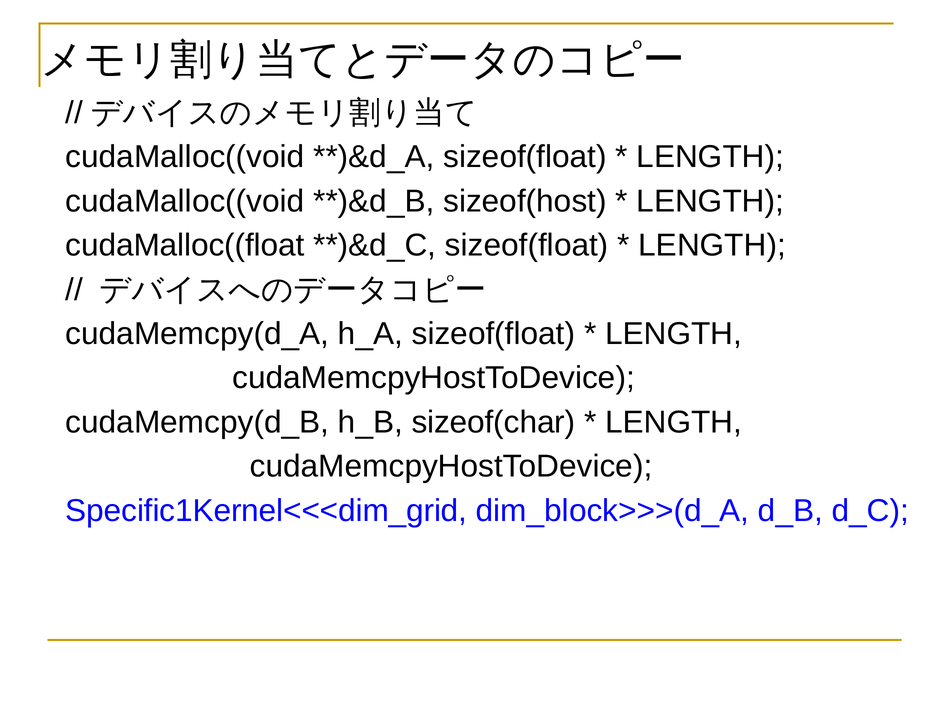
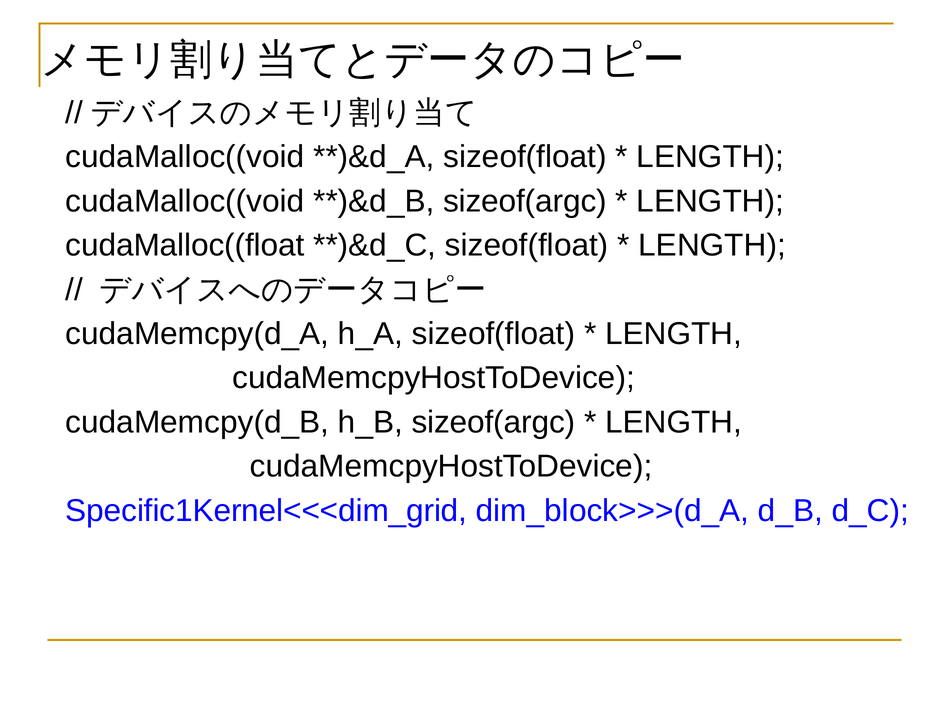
sizeof(host at (525, 201): sizeof(host -> sizeof(argc
h_B sizeof(char: sizeof(char -> sizeof(argc
